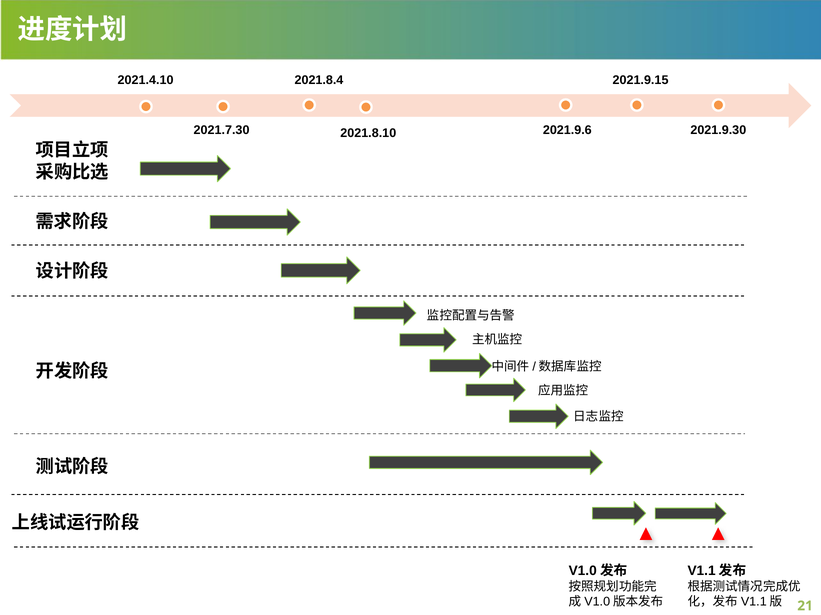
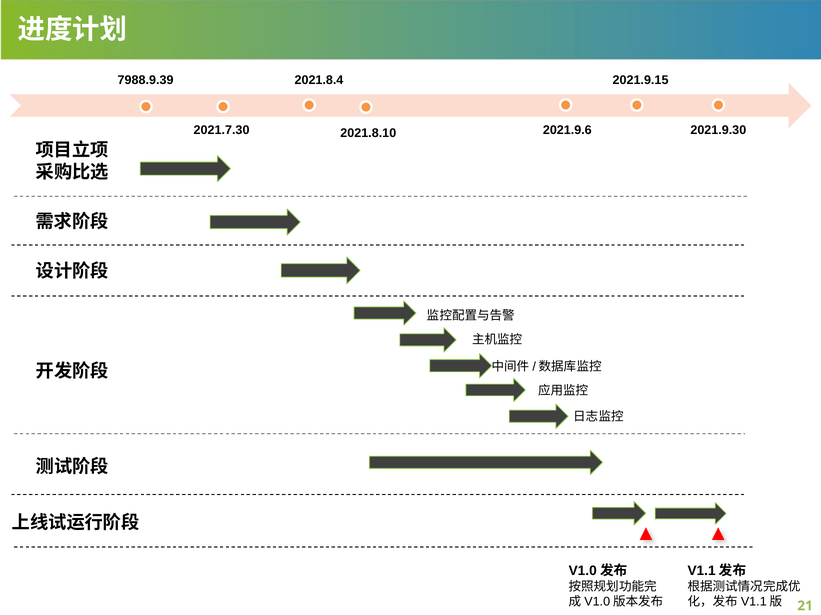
2021.4.10: 2021.4.10 -> 7988.9.39
